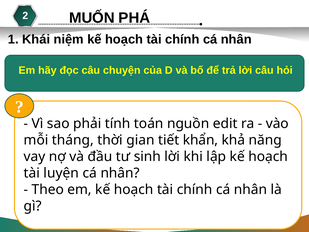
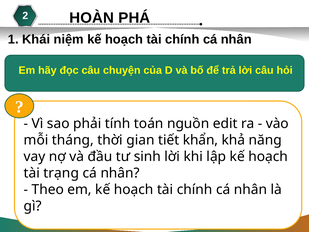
MUỐN: MUỐN -> HOÀN
luyện: luyện -> trạng
